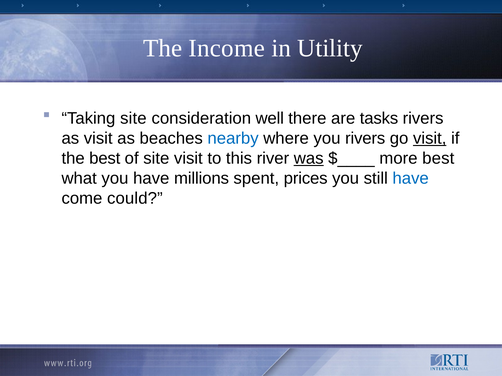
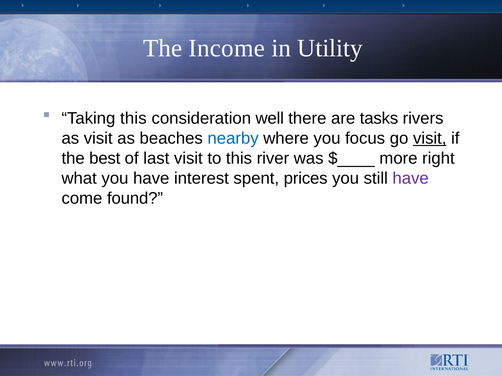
Taking site: site -> this
you rivers: rivers -> focus
of site: site -> last
was underline: present -> none
more best: best -> right
millions: millions -> interest
have at (411, 179) colour: blue -> purple
could: could -> found
